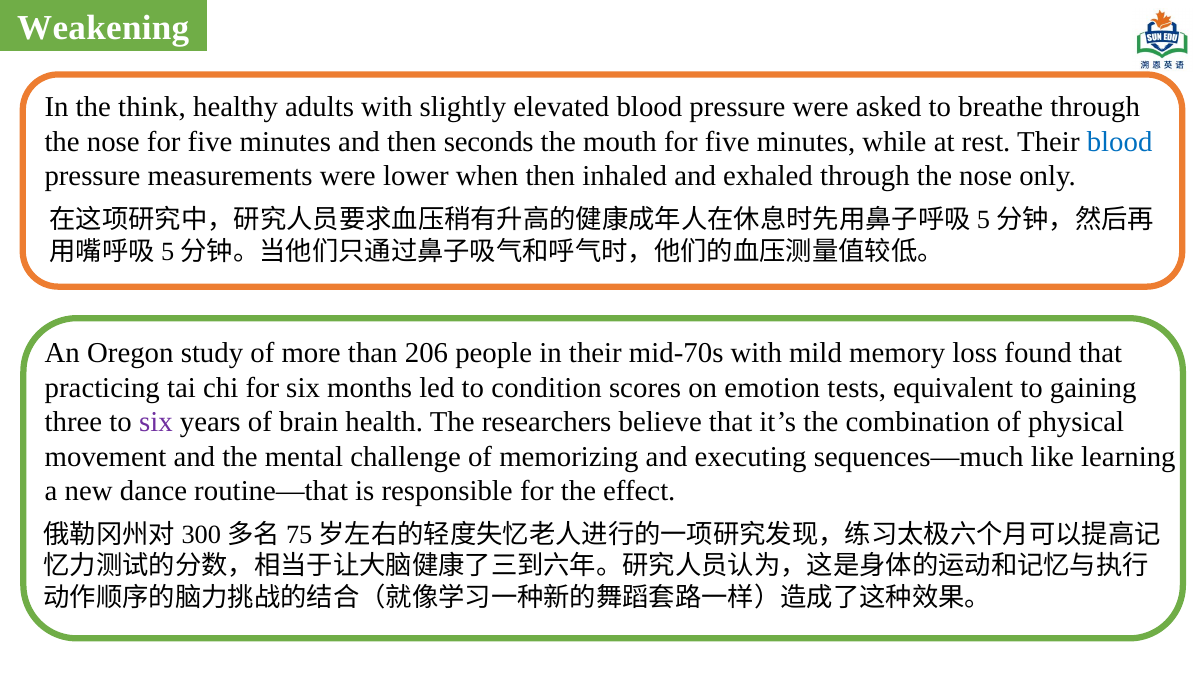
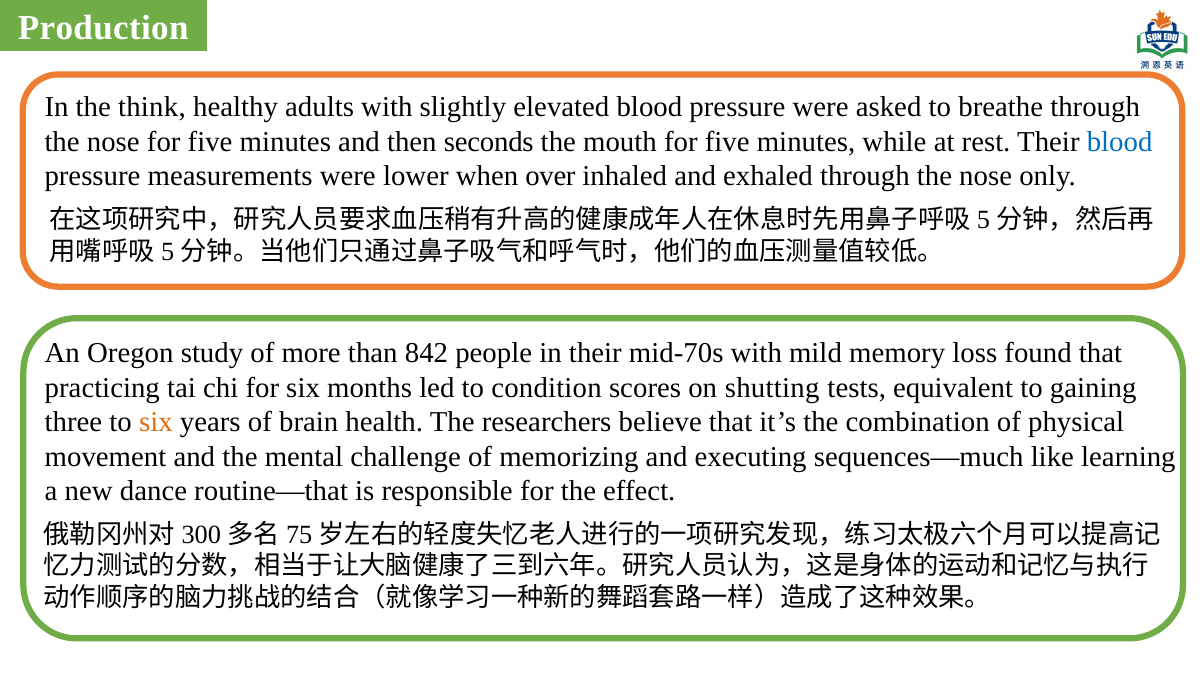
Weakening: Weakening -> Production
when then: then -> over
206: 206 -> 842
emotion: emotion -> shutting
six at (156, 423) colour: purple -> orange
